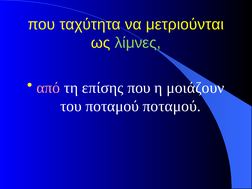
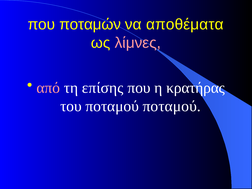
ταχύτητα: ταχύτητα -> ποταμών
μετριούνται: μετριούνται -> αποθέματα
λίμνες colour: light green -> pink
μοιάζουν: μοιάζουν -> κρατήρας
